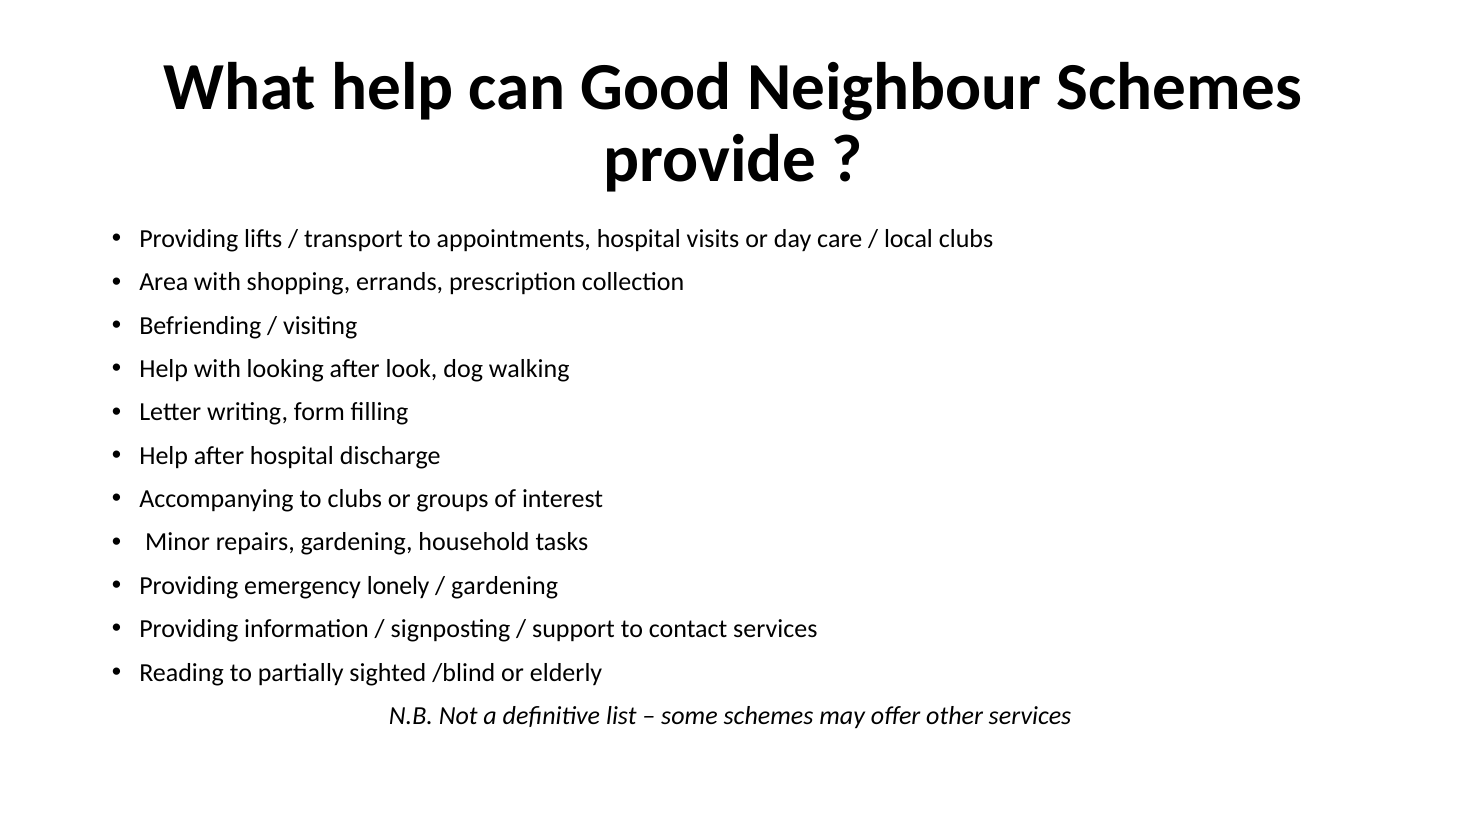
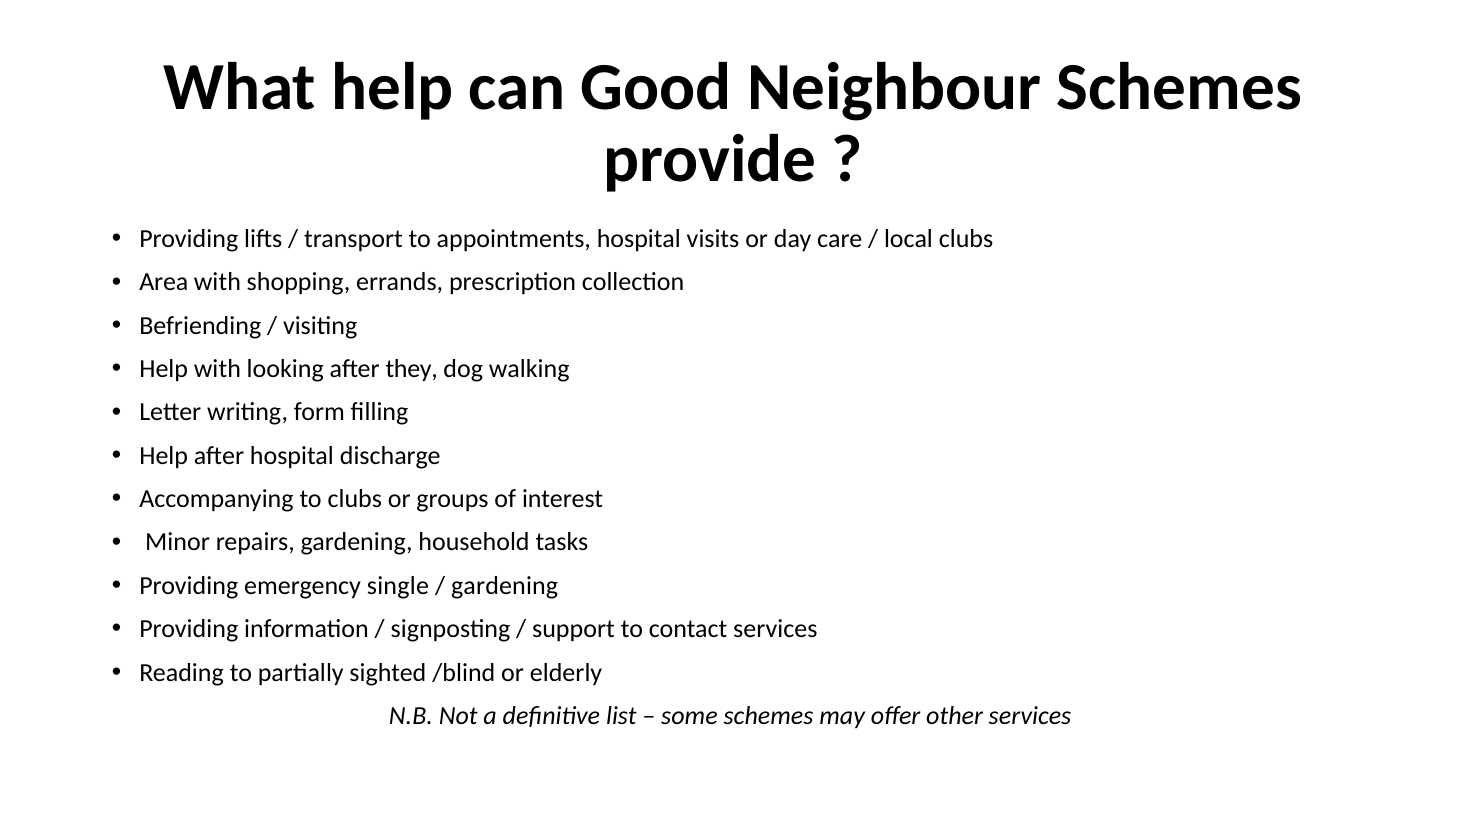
look: look -> they
lonely: lonely -> single
